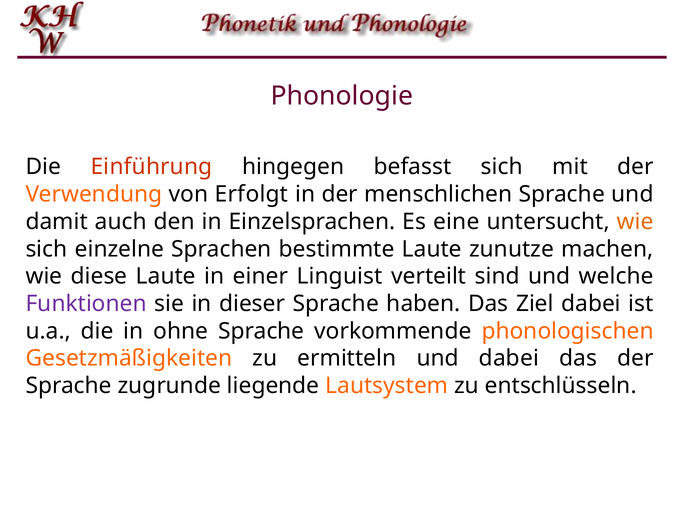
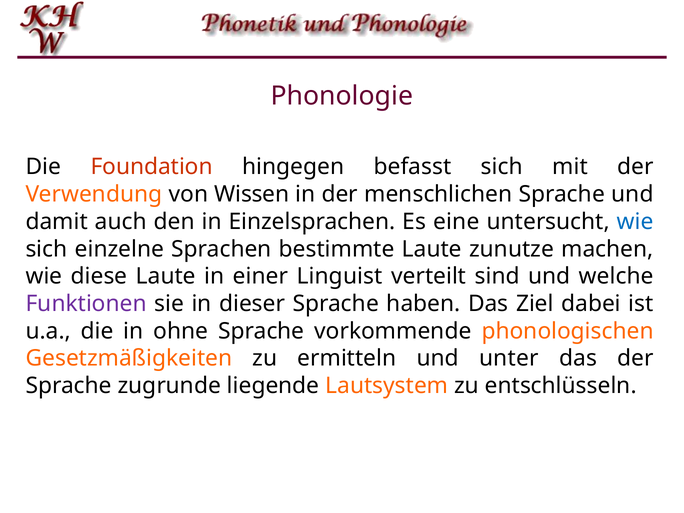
Einführung: Einführung -> Foundation
Erfolgt: Erfolgt -> Wissen
wie at (635, 222) colour: orange -> blue
und dabei: dabei -> unter
